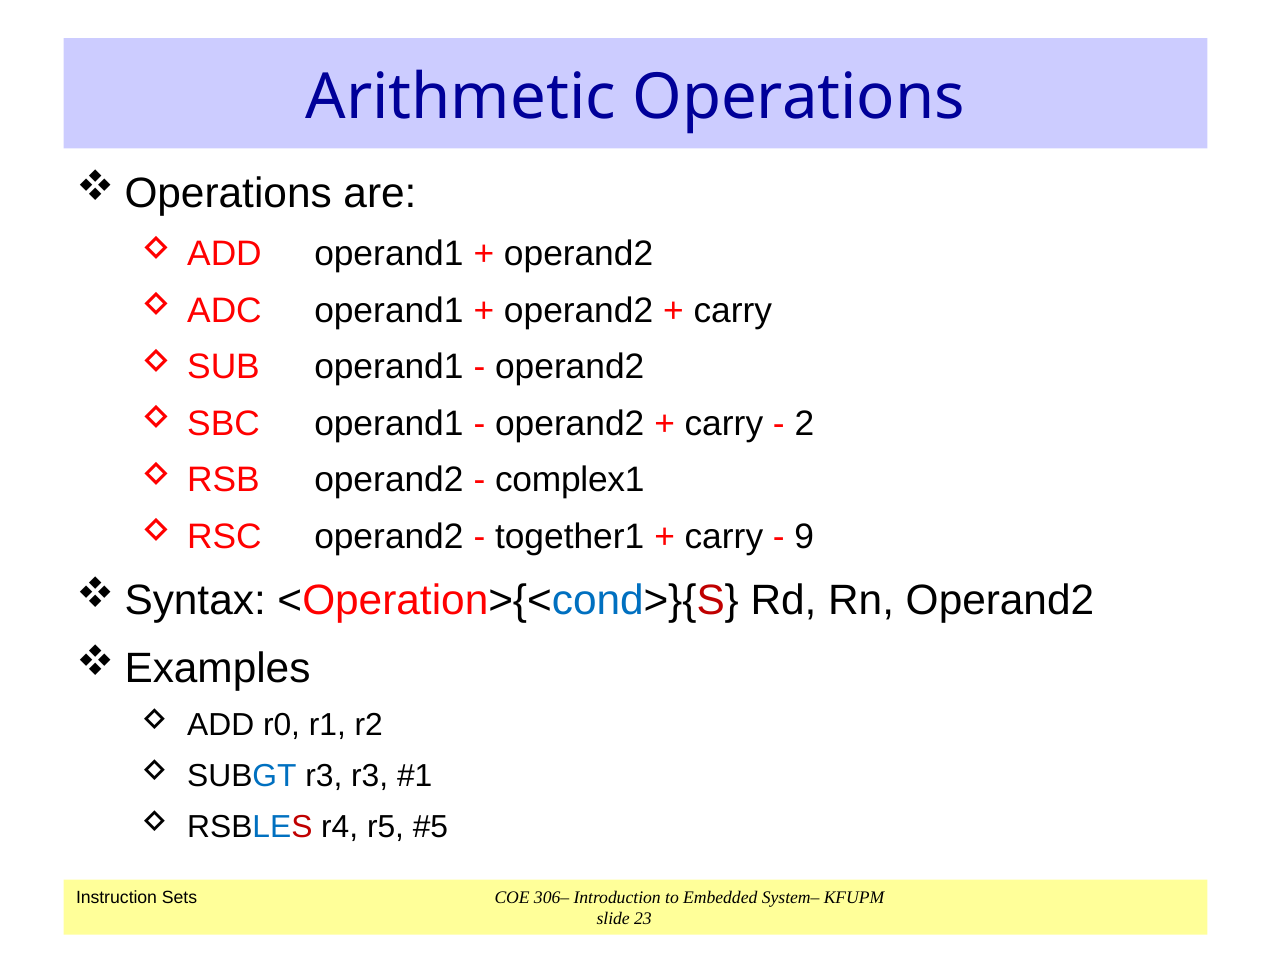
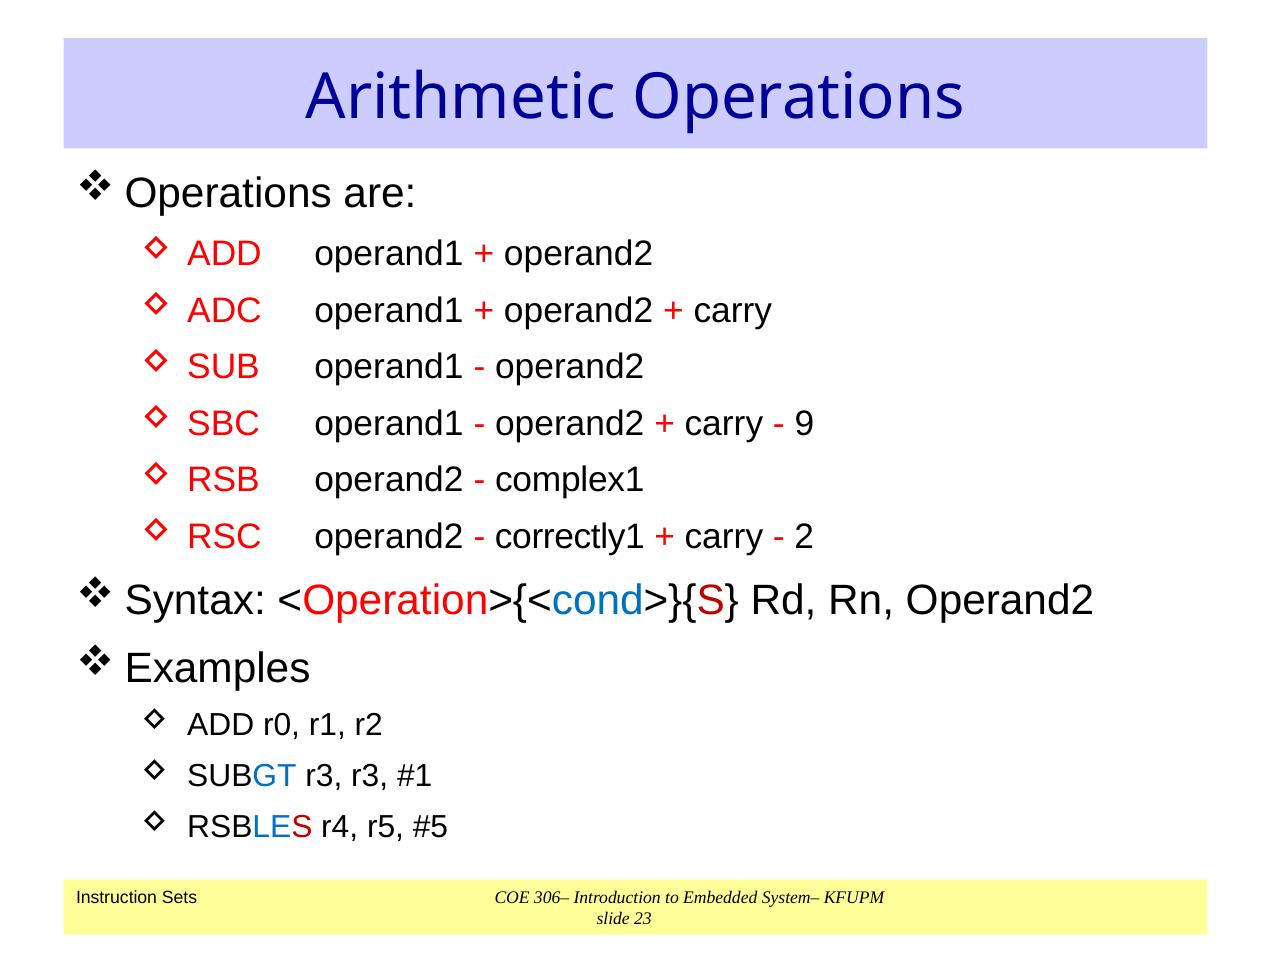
2: 2 -> 9
together1: together1 -> correctly1
9: 9 -> 2
